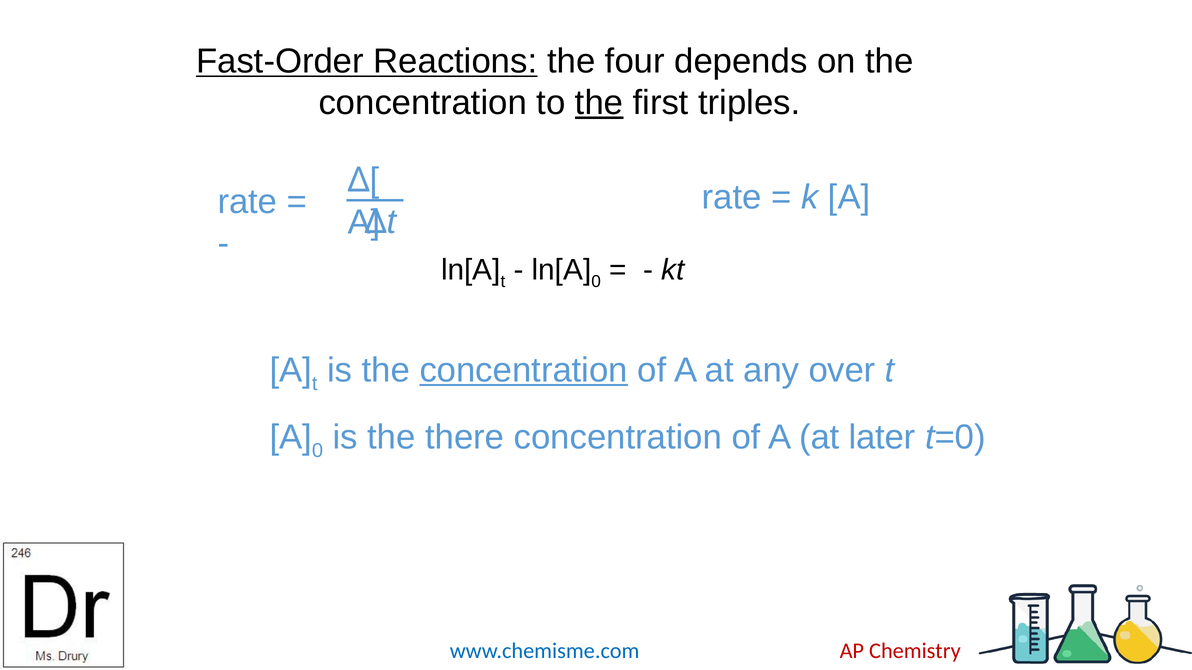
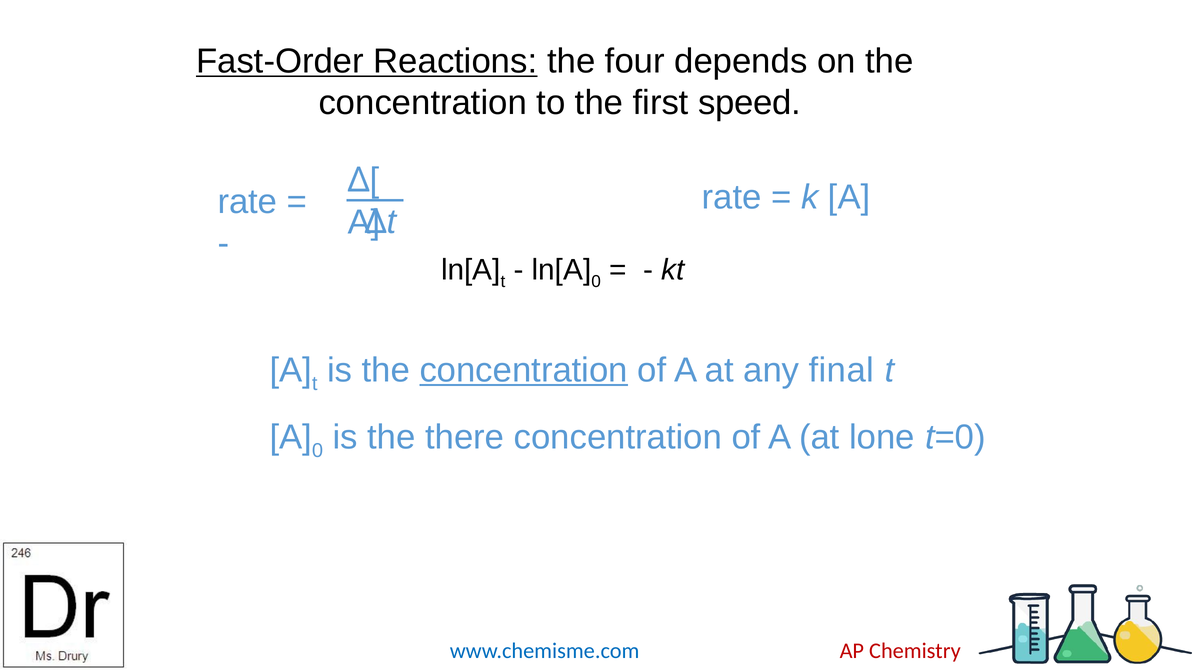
the at (599, 103) underline: present -> none
triples: triples -> speed
over: over -> final
later: later -> lone
